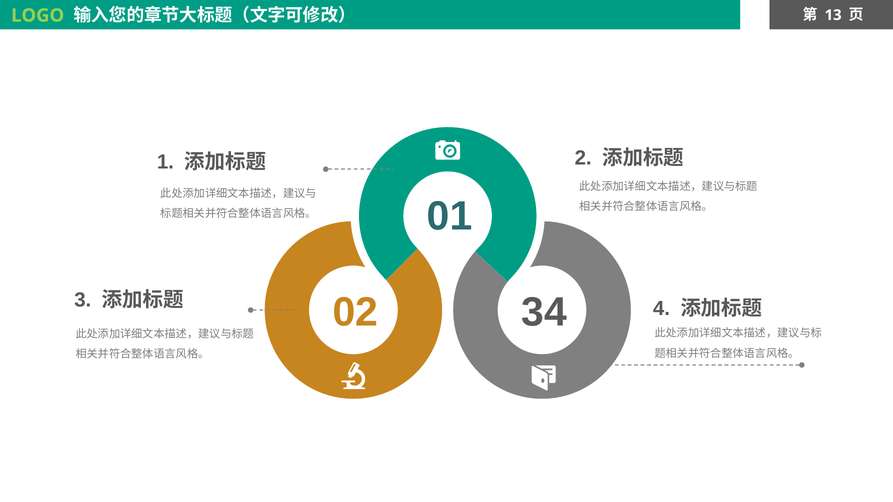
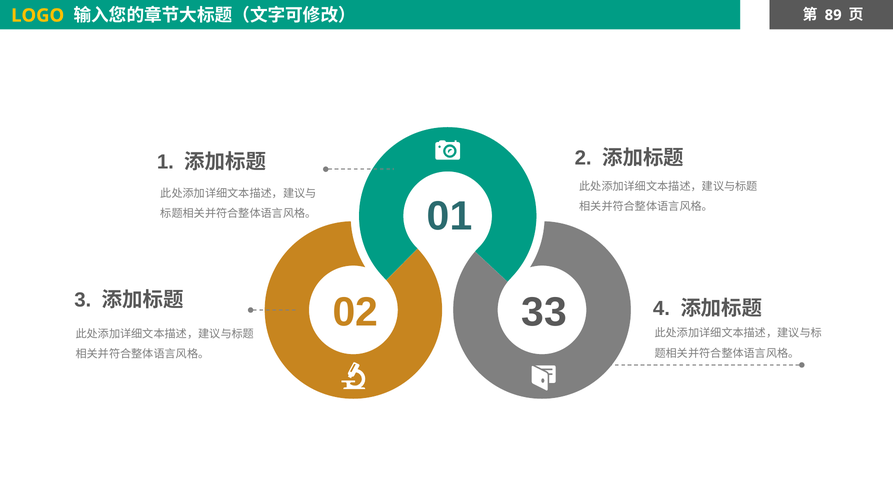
LOGO colour: light green -> yellow
13: 13 -> 89
34: 34 -> 33
